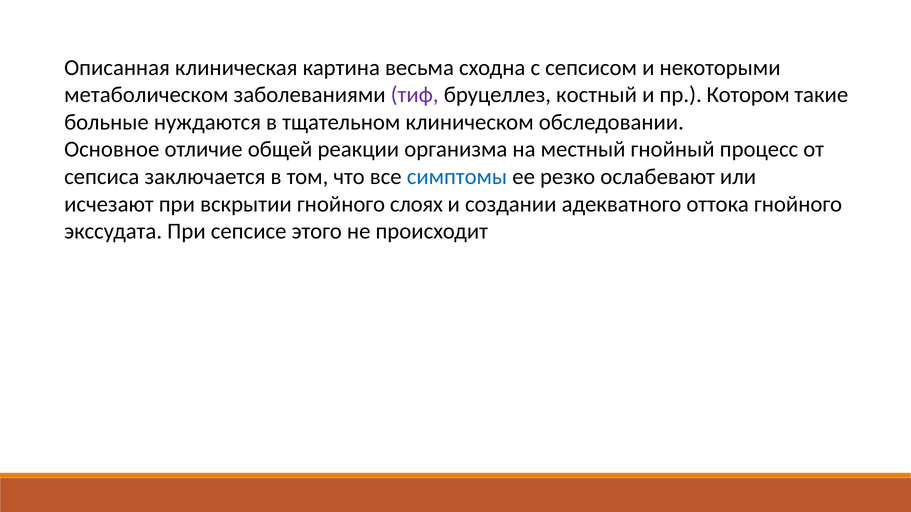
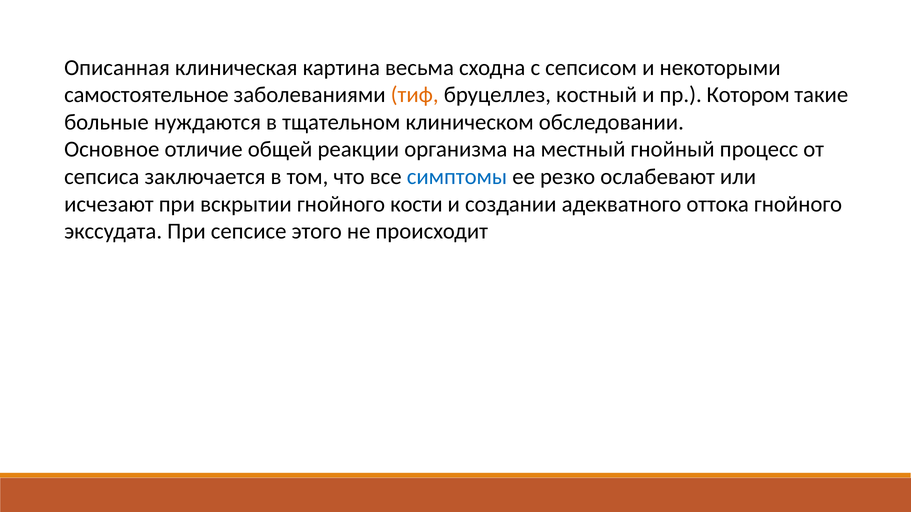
метаболическом: метаболическом -> самостоятельное
тиф colour: purple -> orange
слоях: слоях -> кости
